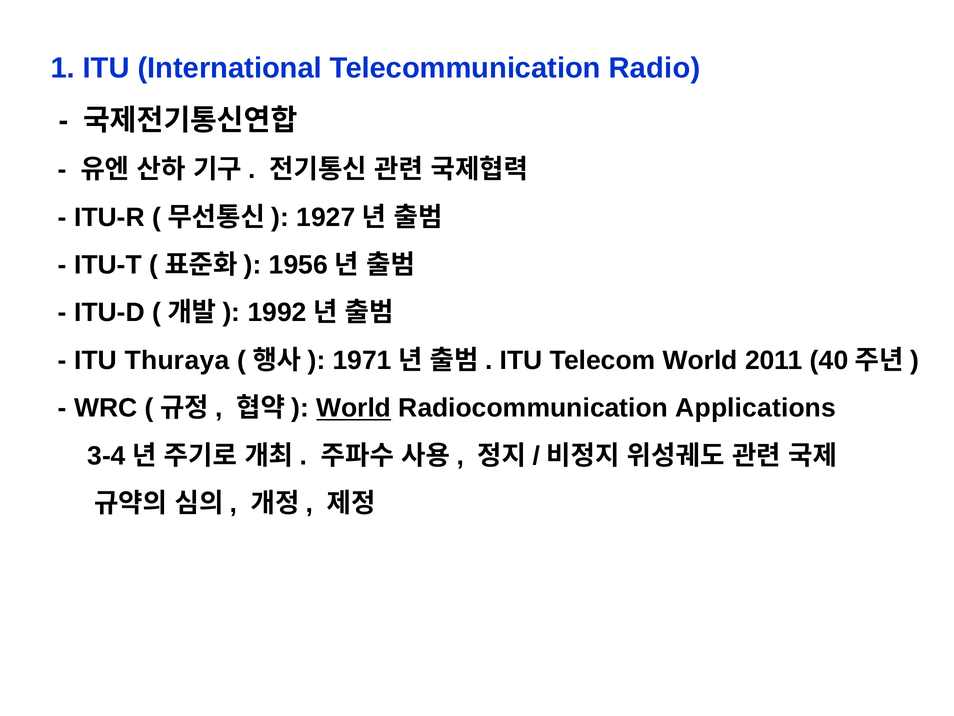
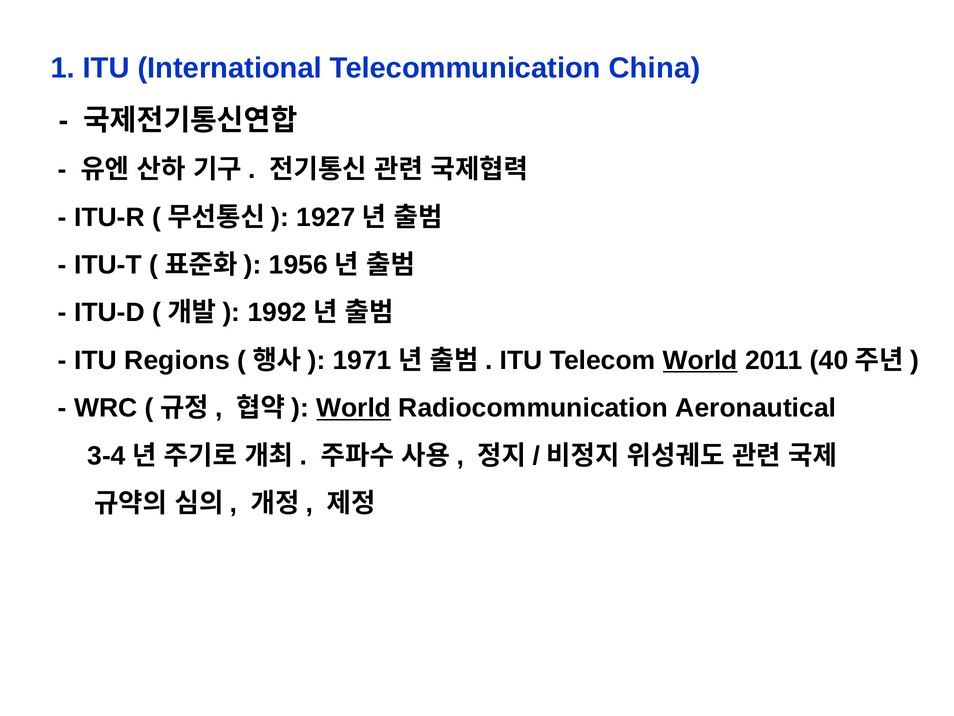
Radio: Radio -> China
Thuraya: Thuraya -> Regions
World at (700, 360) underline: none -> present
Applications: Applications -> Aeronautical
